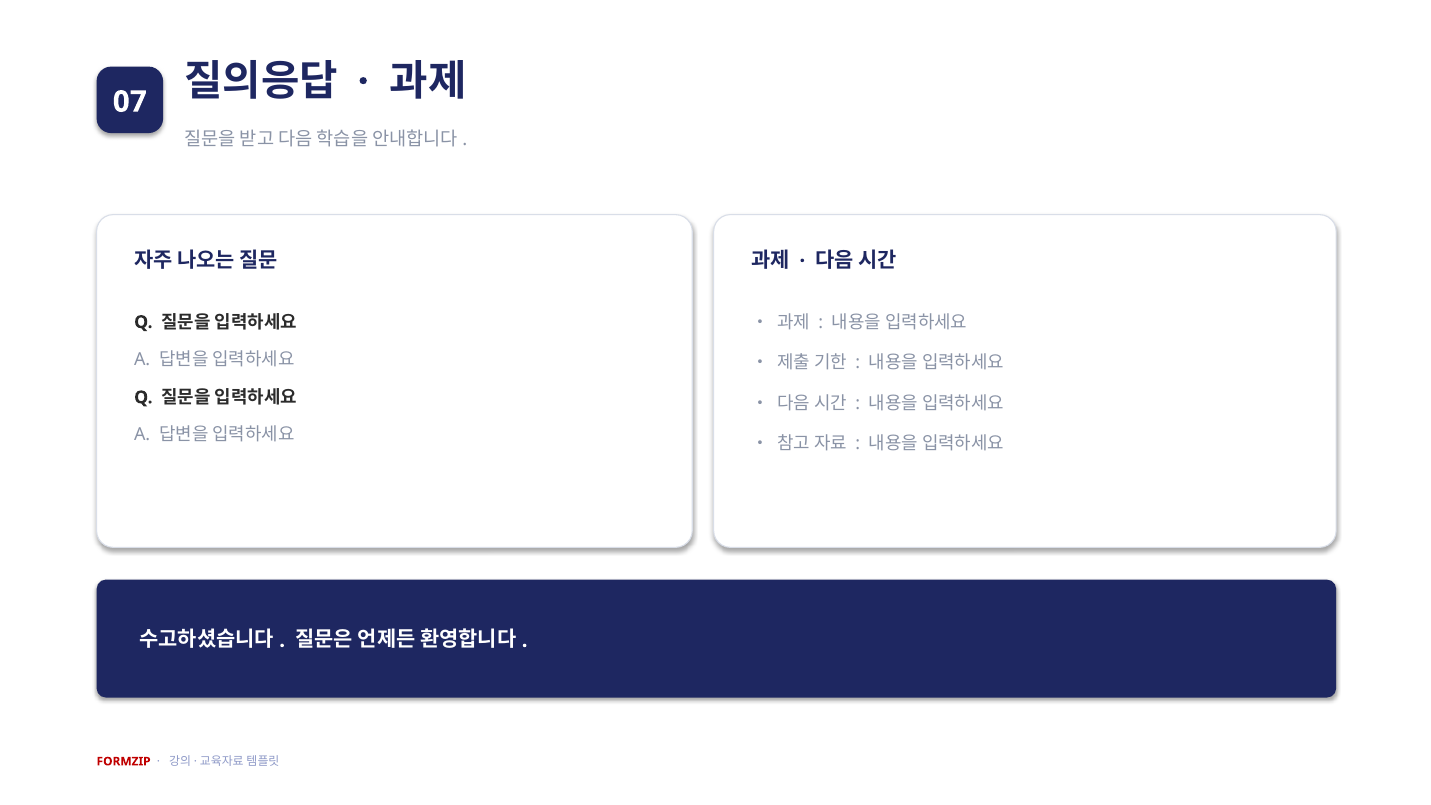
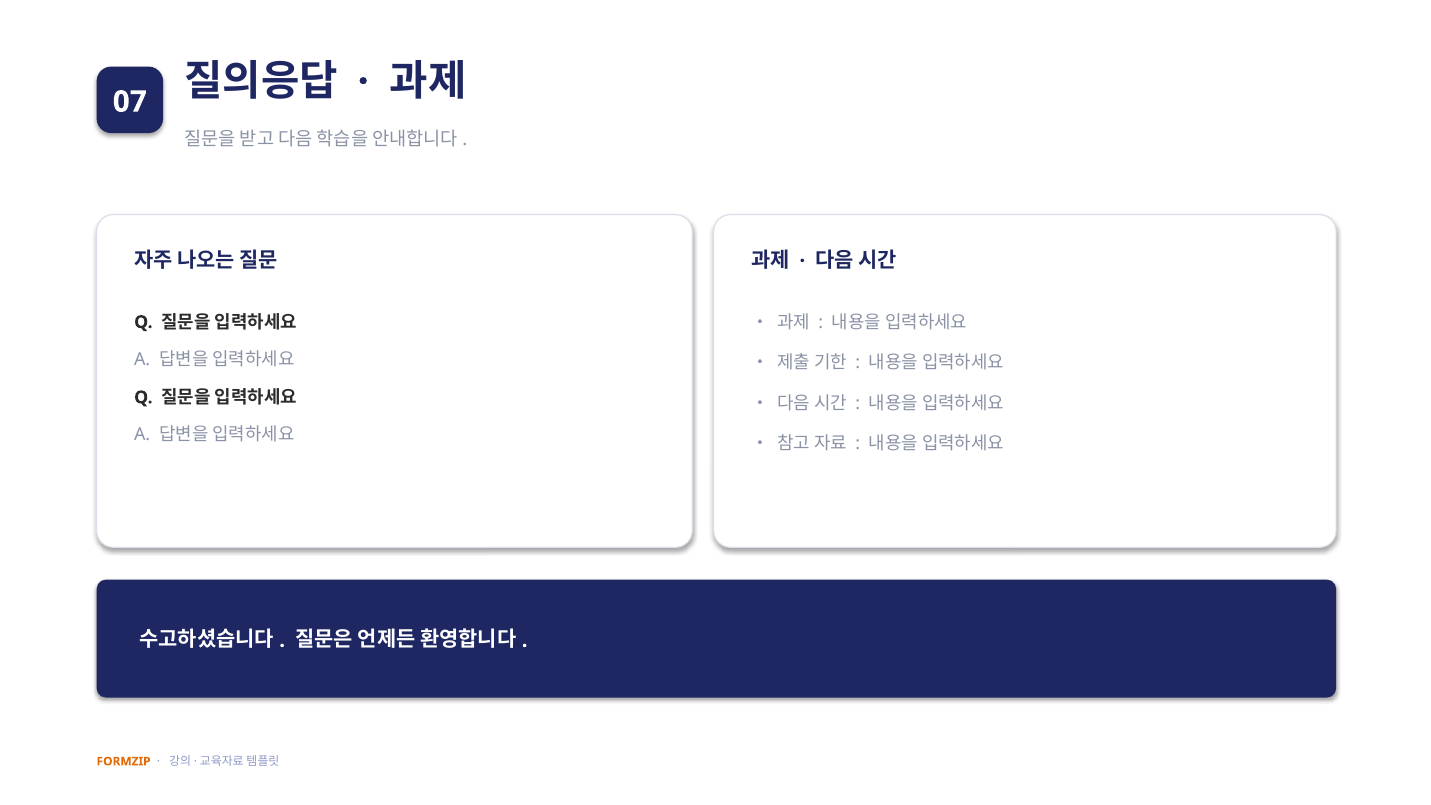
FORMZIP colour: red -> orange
